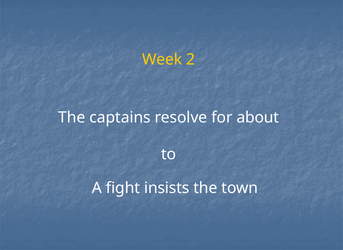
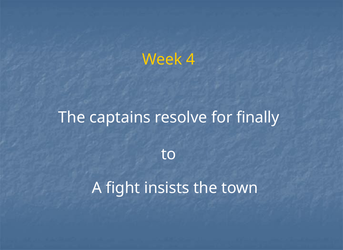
2: 2 -> 4
about: about -> finally
